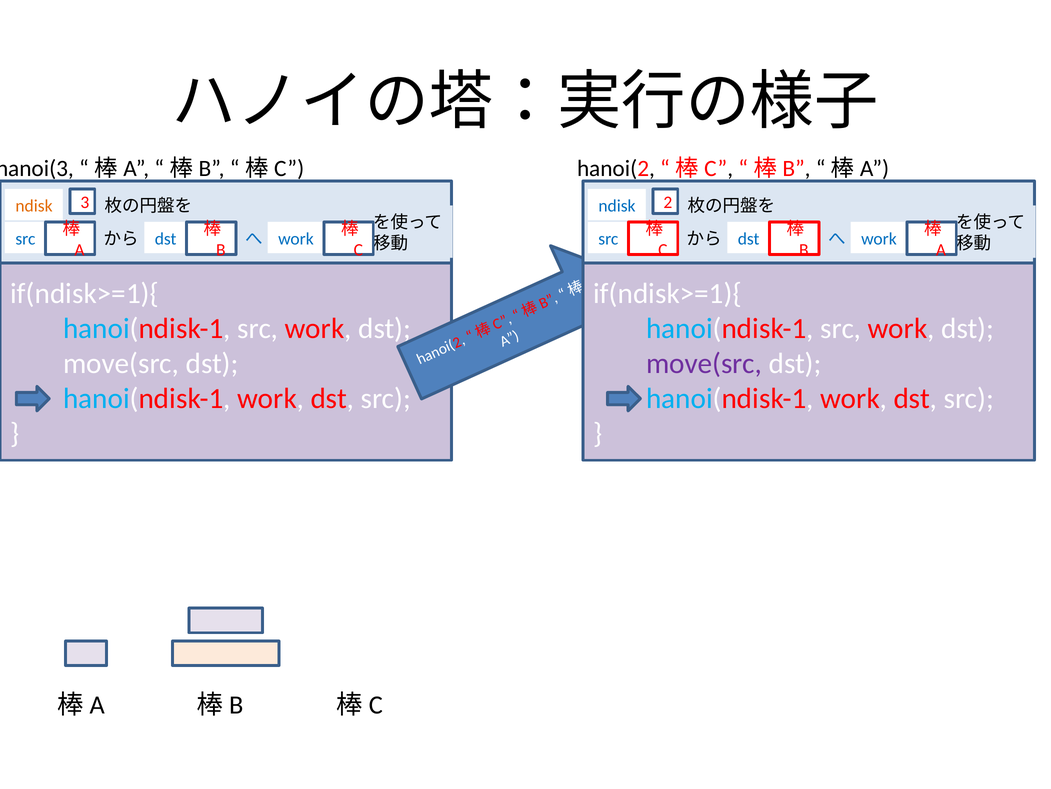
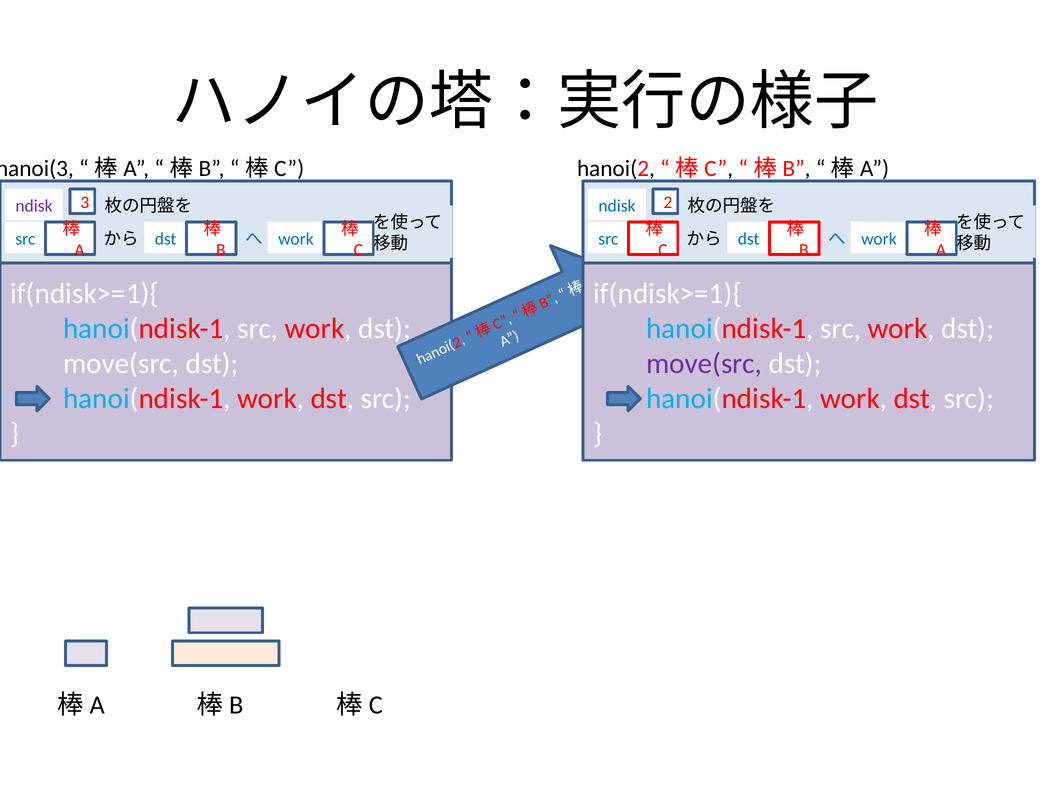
ndisk at (34, 206) colour: orange -> purple
